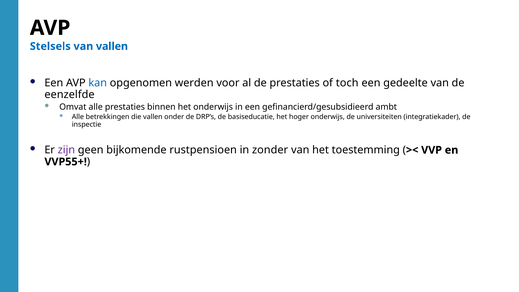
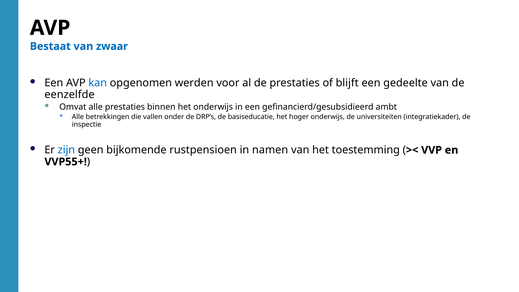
Stelsels: Stelsels -> Bestaat
van vallen: vallen -> zwaar
toch: toch -> blijft
zijn colour: purple -> blue
zonder: zonder -> namen
